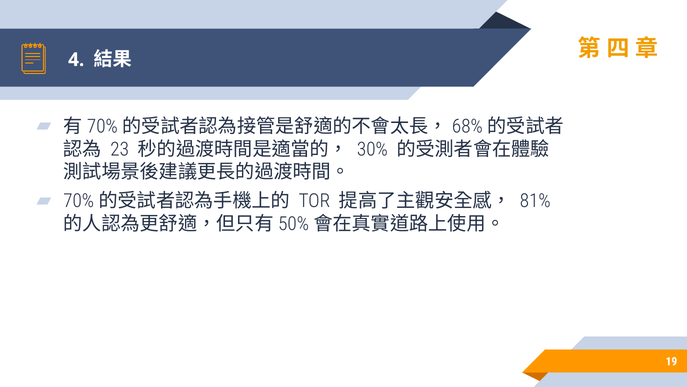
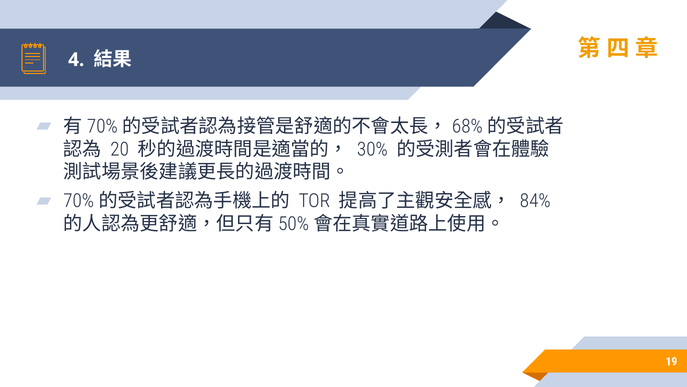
23: 23 -> 20
81%: 81% -> 84%
